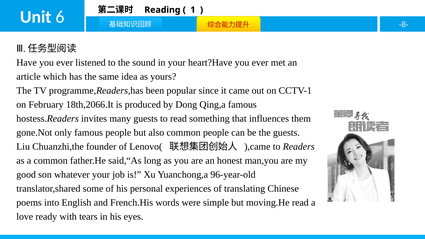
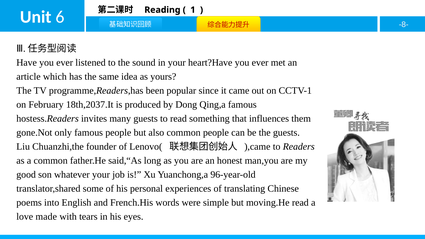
18th,2066.It: 18th,2066.It -> 18th,2037.It
ready: ready -> made
